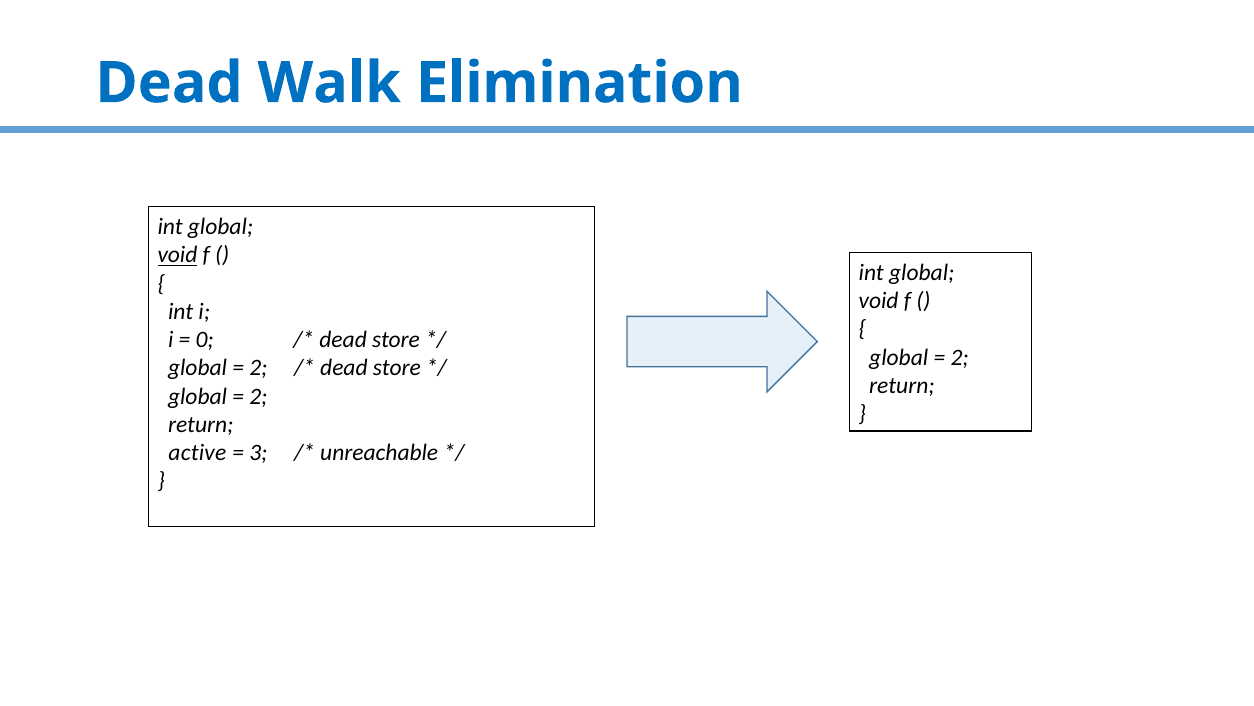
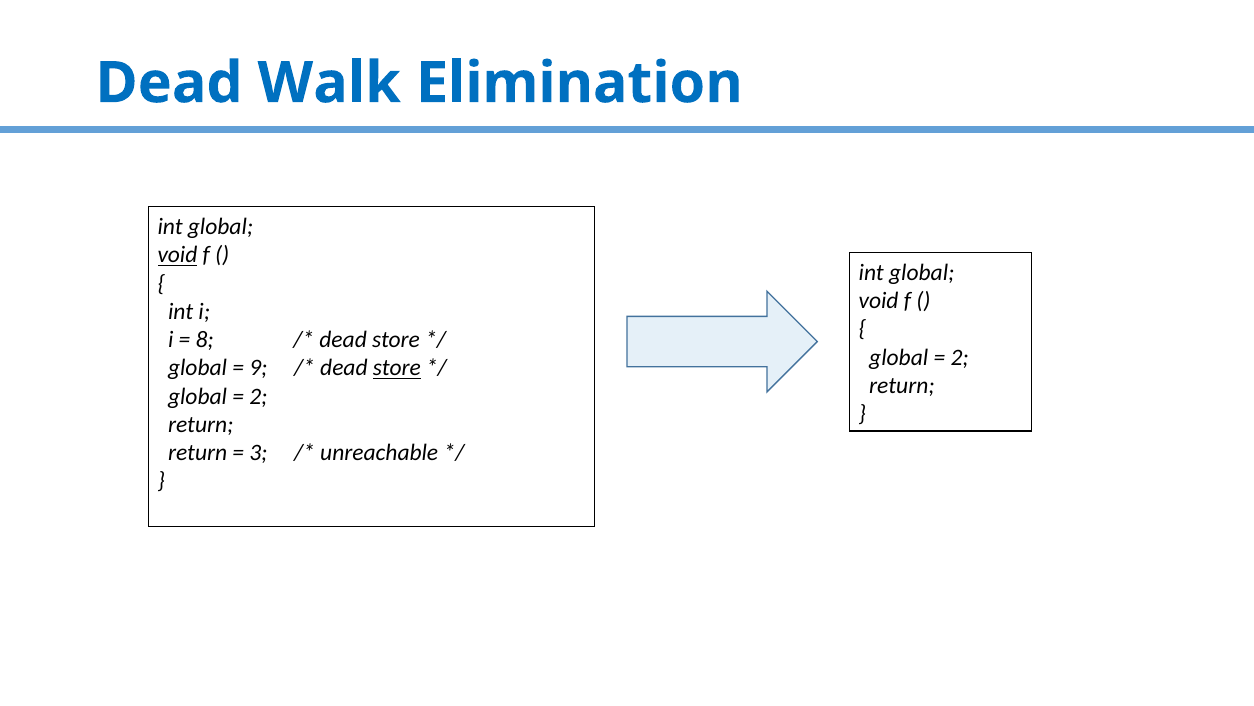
0: 0 -> 8
2 at (258, 368): 2 -> 9
store at (397, 368) underline: none -> present
active at (197, 452): active -> return
